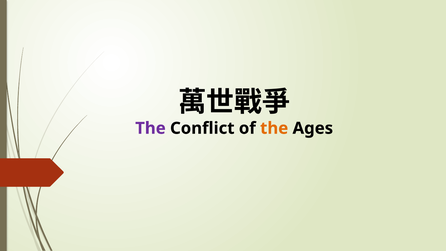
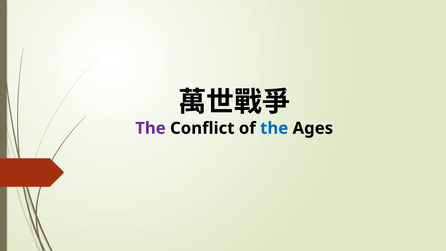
the at (274, 128) colour: orange -> blue
